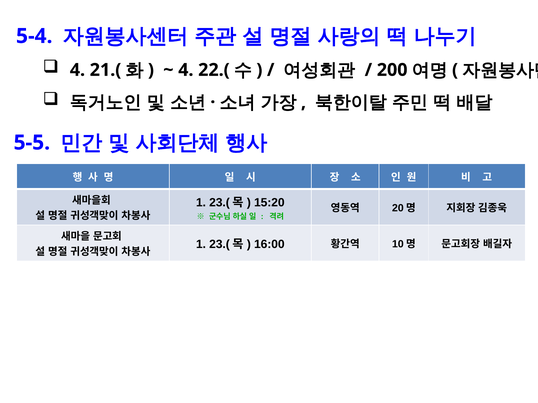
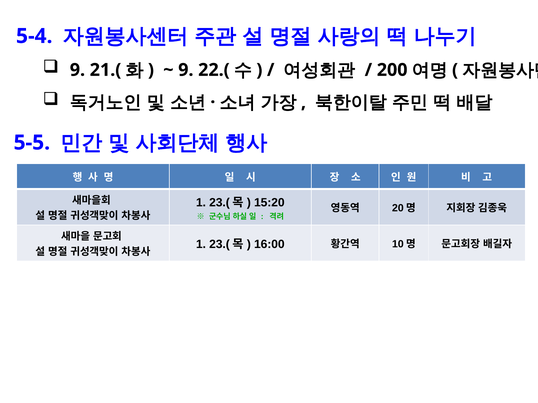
4 at (77, 70): 4 -> 9
4 at (186, 70): 4 -> 9
